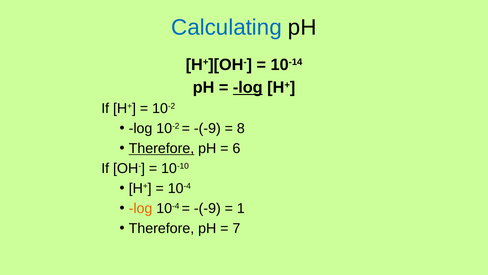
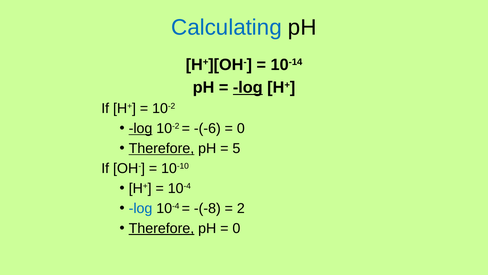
log at (141, 128) underline: none -> present
-(-9 at (207, 128): -(-9 -> -(-6
8 at (241, 128): 8 -> 0
6: 6 -> 5
log at (141, 208) colour: orange -> blue
-(-9 at (207, 208): -(-9 -> -(-8
1: 1 -> 2
Therefore at (161, 228) underline: none -> present
7 at (236, 228): 7 -> 0
